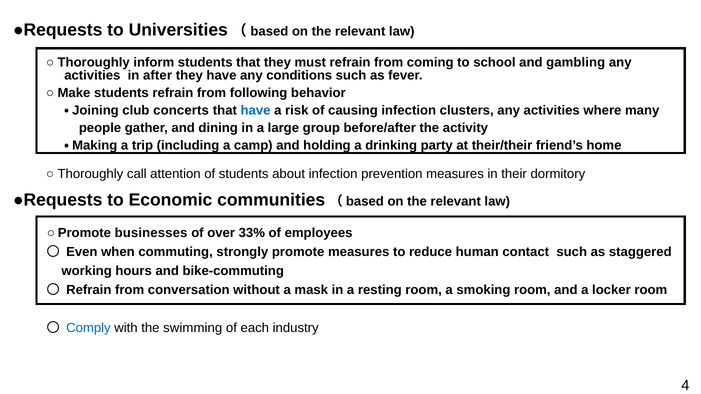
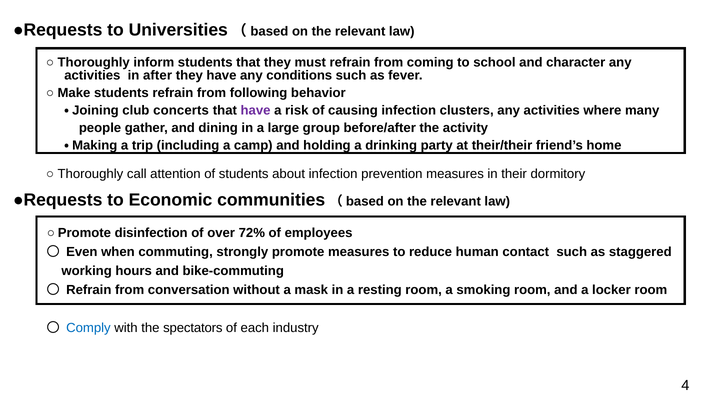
gambling: gambling -> character
have at (256, 111) colour: blue -> purple
businesses: businesses -> disinfection
33%: 33% -> 72%
swimming: swimming -> spectators
